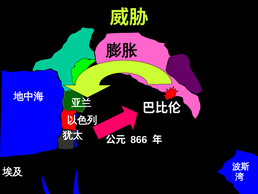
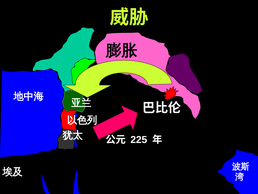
866: 866 -> 225
